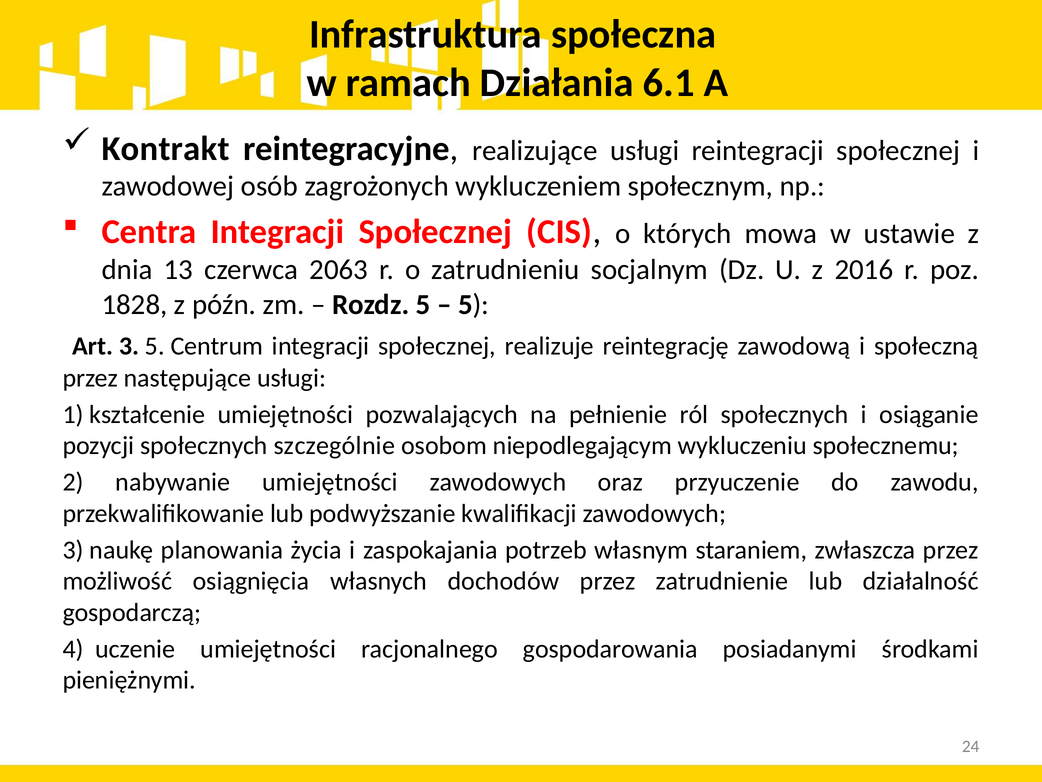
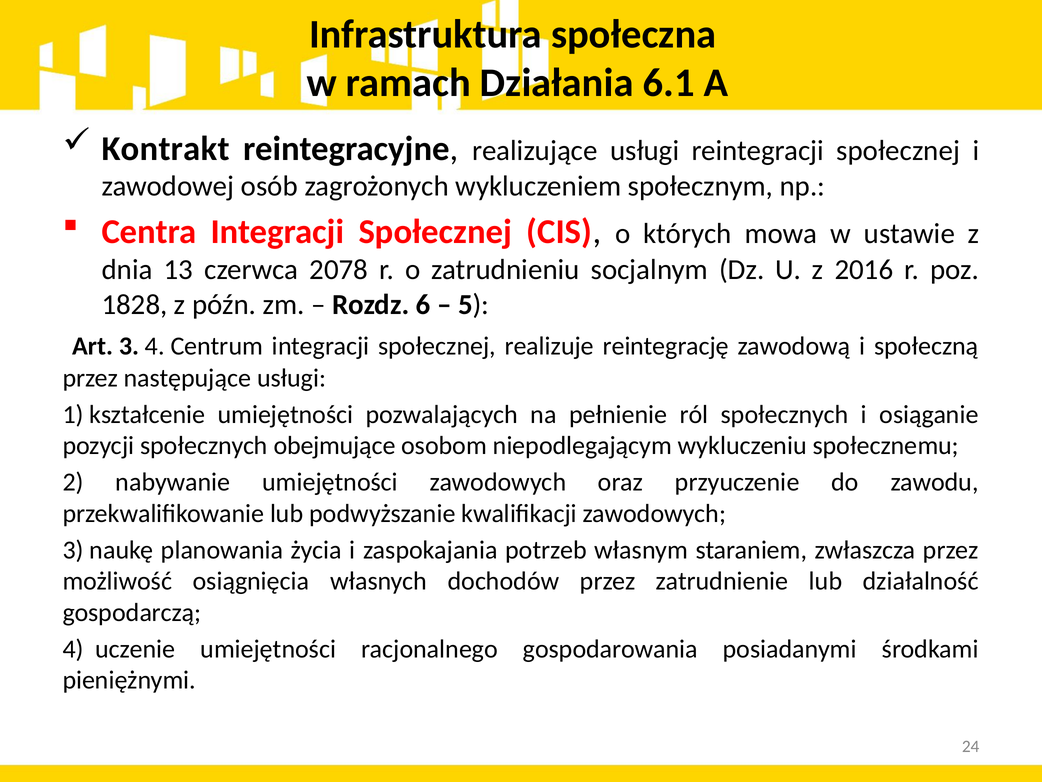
2063: 2063 -> 2078
Rozdz 5: 5 -> 6
3 5: 5 -> 4
szczególnie: szczególnie -> obejmujące
